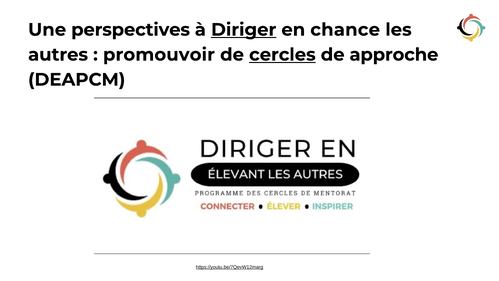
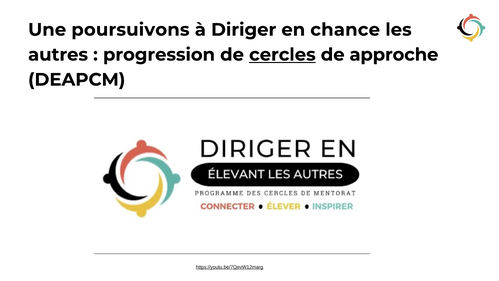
perspectives: perspectives -> poursuivons
Diriger underline: present -> none
promouvoir: promouvoir -> progression
